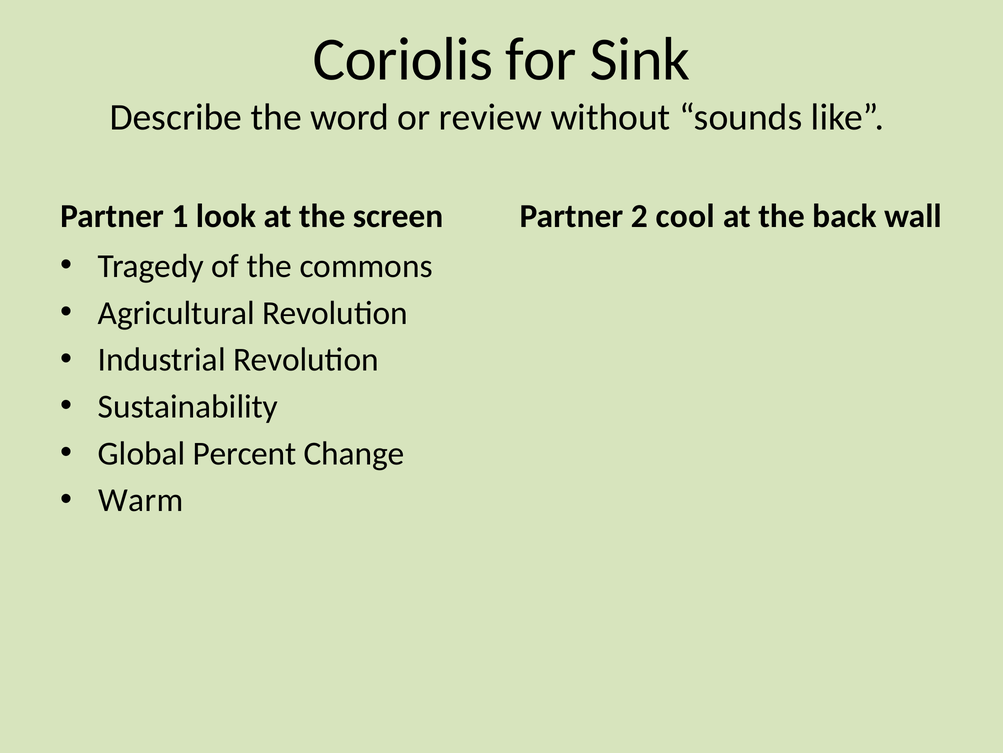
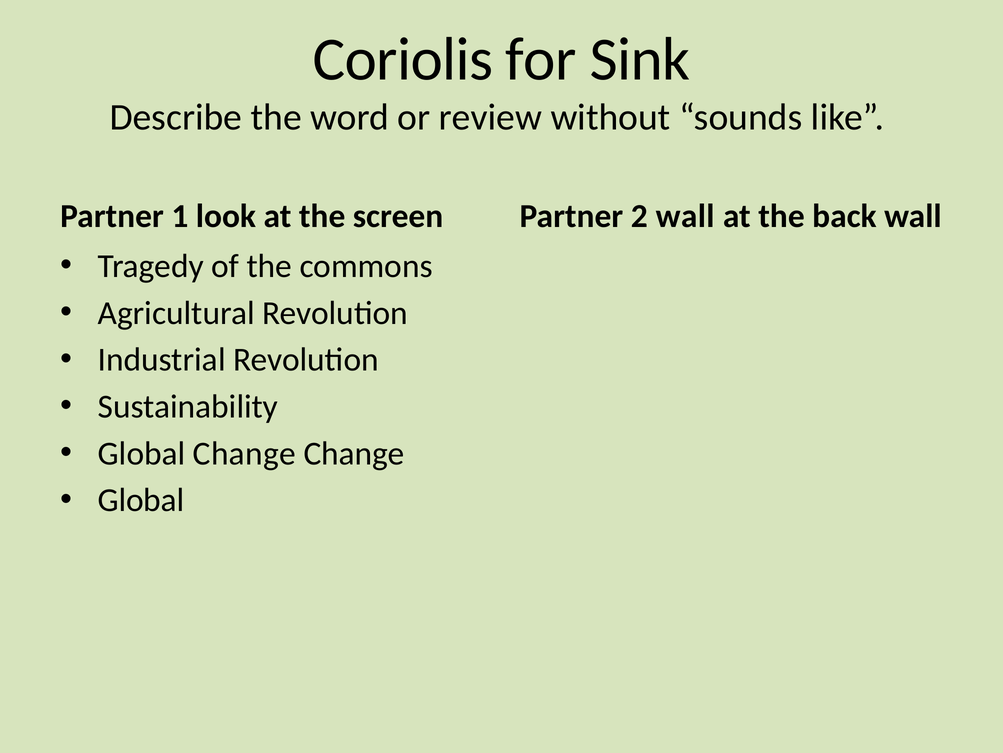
2 cool: cool -> wall
Global Percent: Percent -> Change
Warm at (141, 500): Warm -> Global
